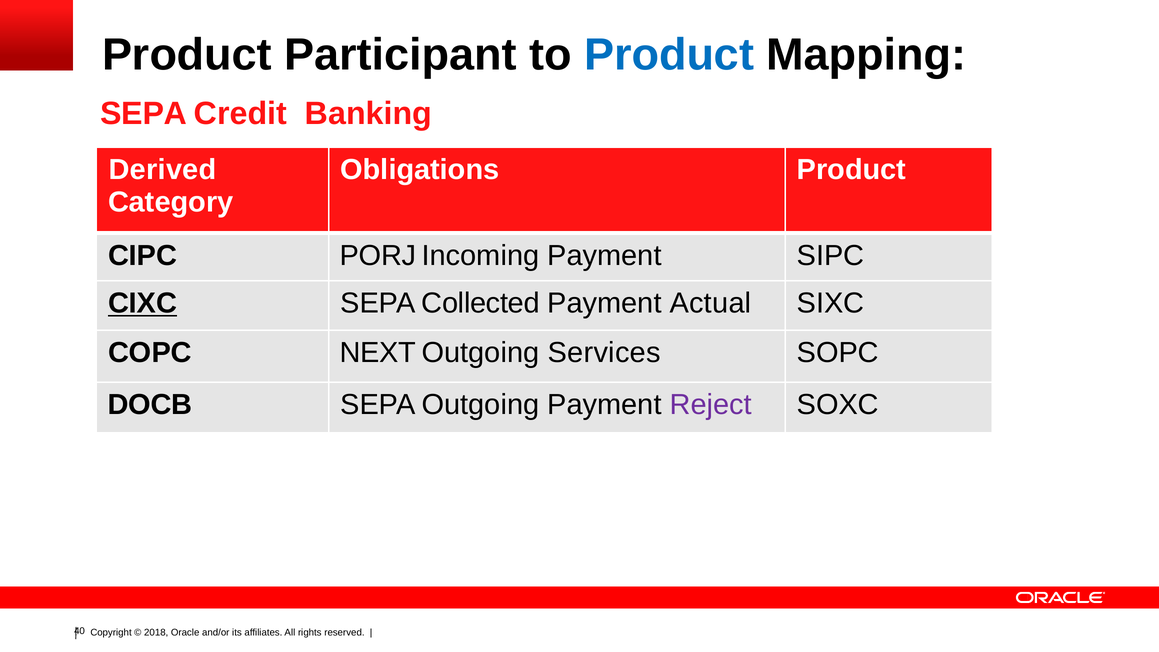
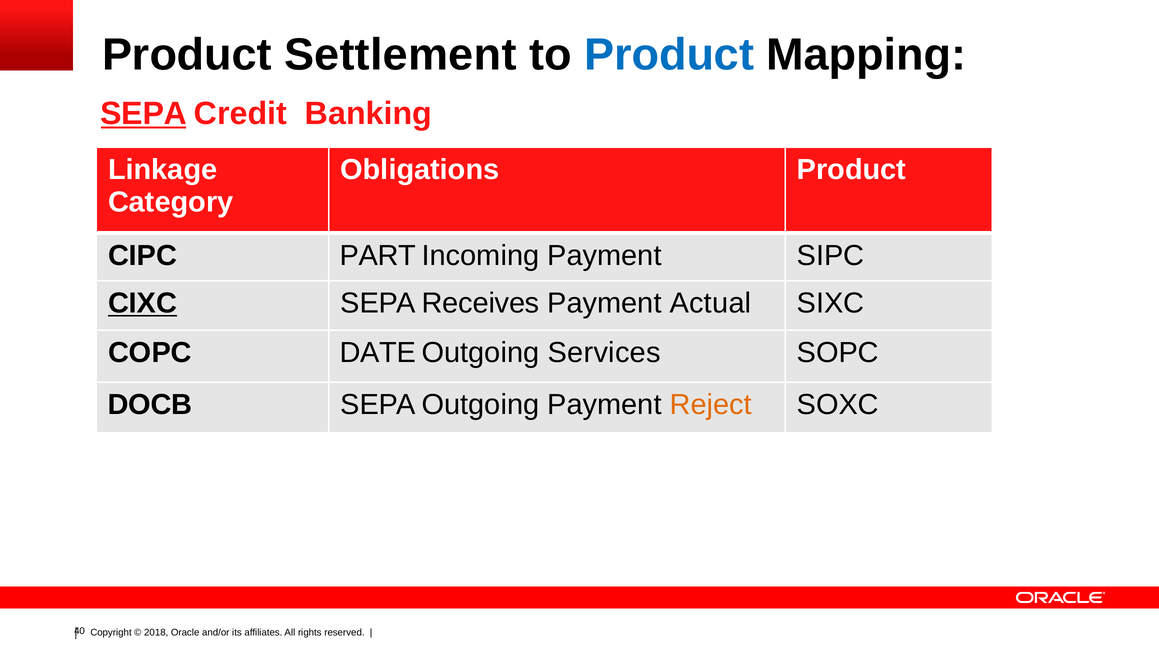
Participant: Participant -> Settlement
SEPA at (144, 113) underline: none -> present
Derived: Derived -> Linkage
PORJ: PORJ -> PART
Collected: Collected -> Receives
NEXT: NEXT -> DATE
Reject colour: purple -> orange
